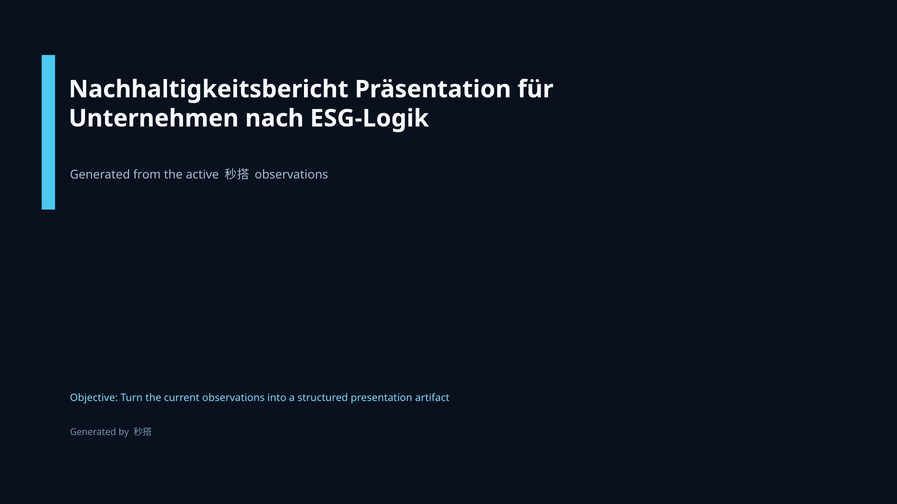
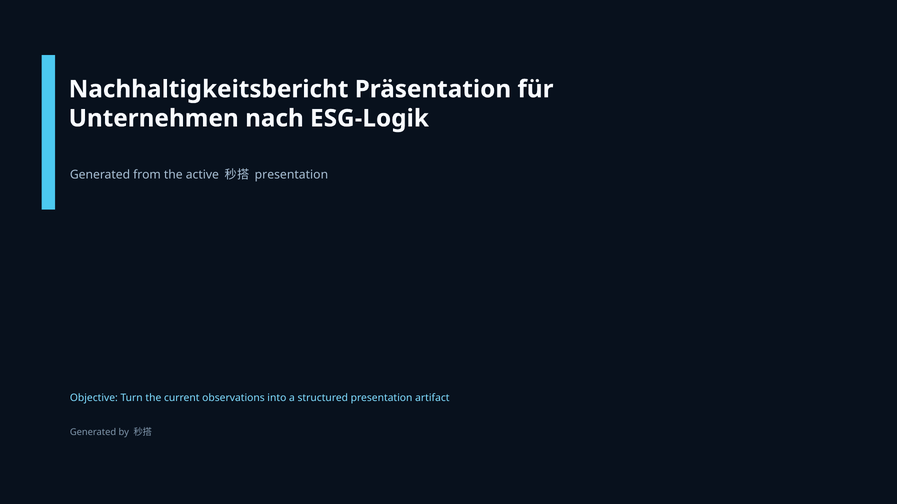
observations at (291, 175): observations -> presentation
